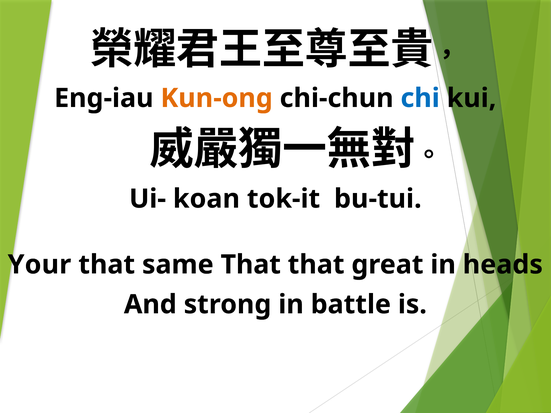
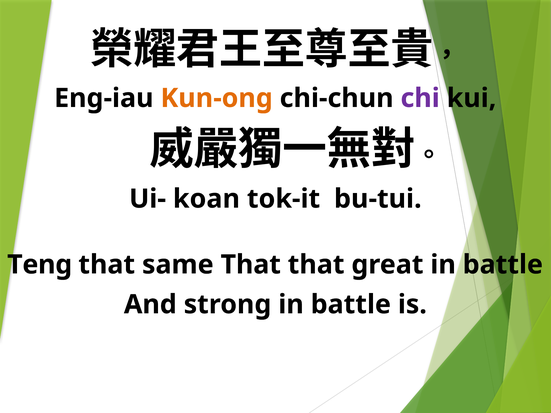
chi colour: blue -> purple
Your: Your -> Teng
great in heads: heads -> battle
